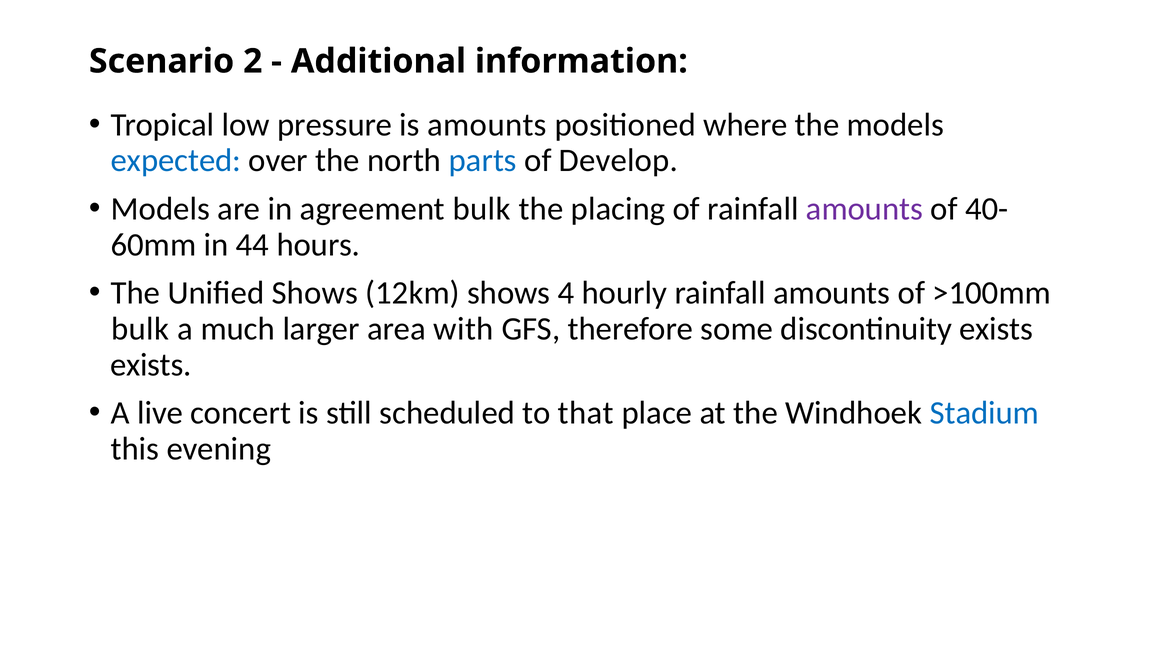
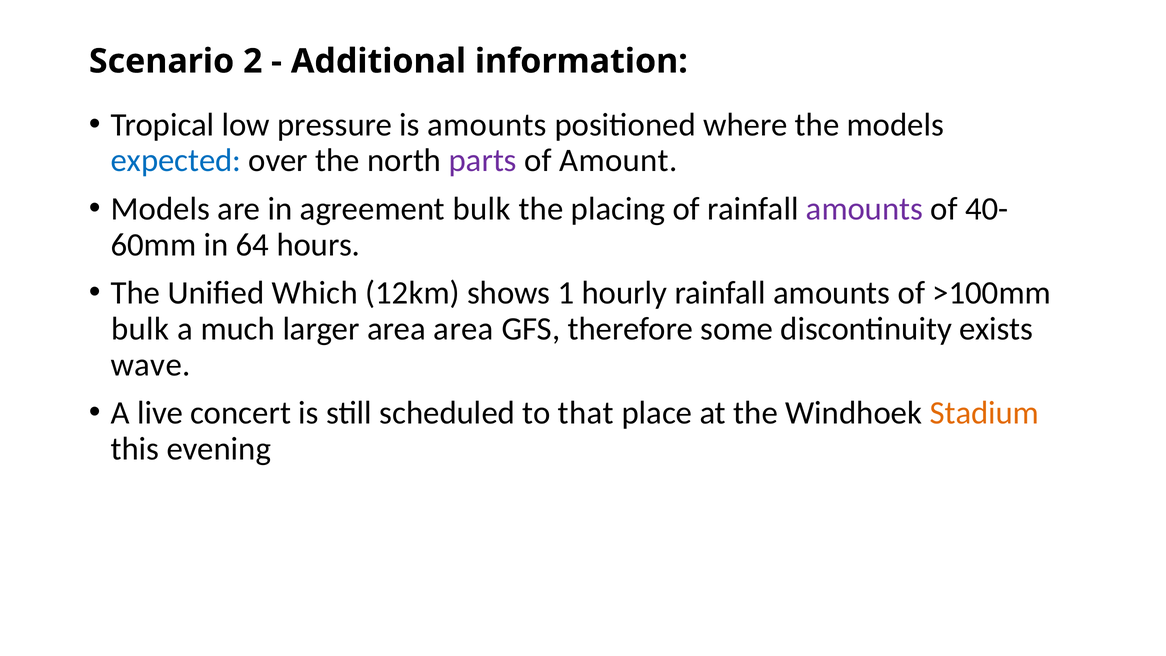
parts colour: blue -> purple
Develop: Develop -> Amount
44: 44 -> 64
Unified Shows: Shows -> Which
4: 4 -> 1
area with: with -> area
exists at (151, 365): exists -> wave
Stadium colour: blue -> orange
